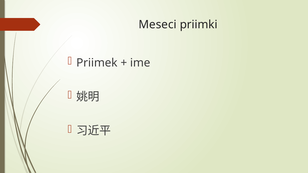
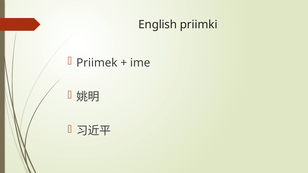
Meseci: Meseci -> English
